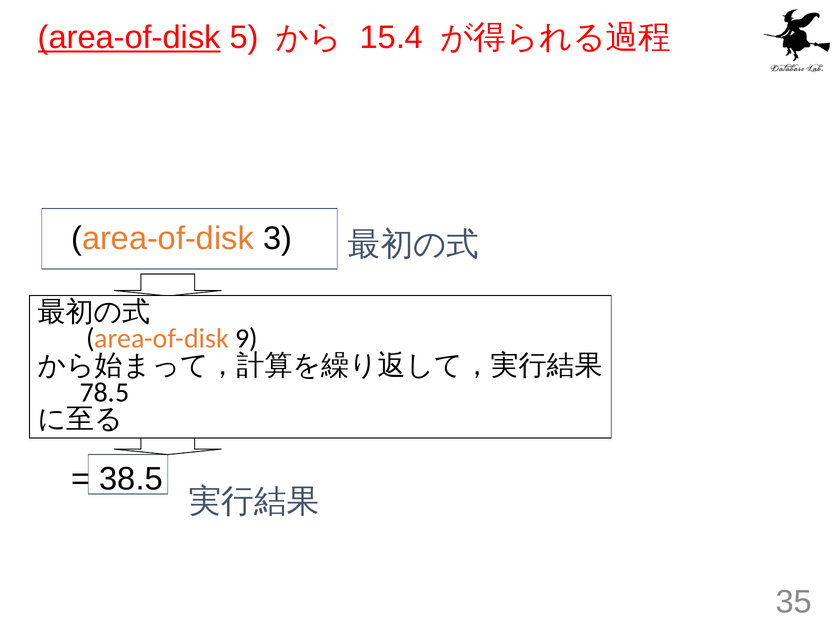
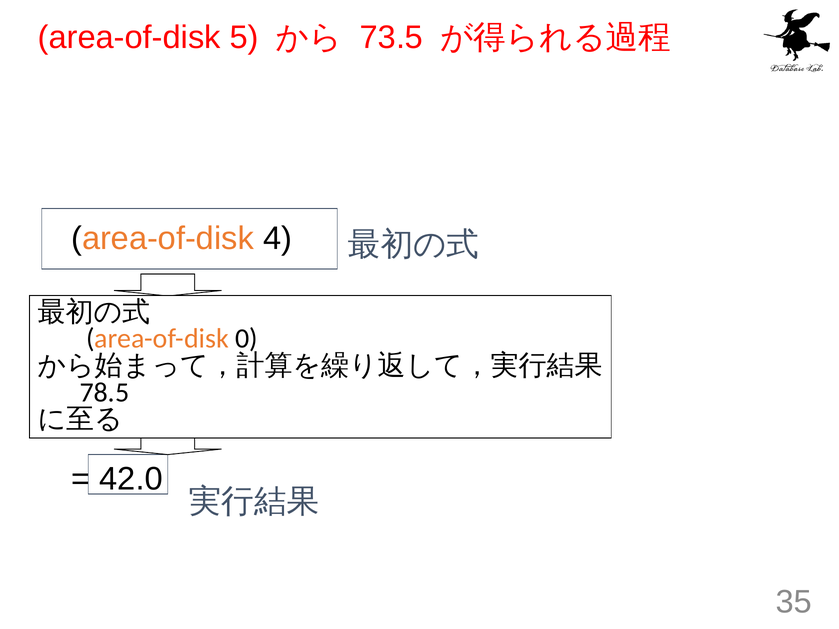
area-of-disk at (129, 38) underline: present -> none
15.4: 15.4 -> 73.5
3: 3 -> 4
9: 9 -> 0
38.5: 38.5 -> 42.0
